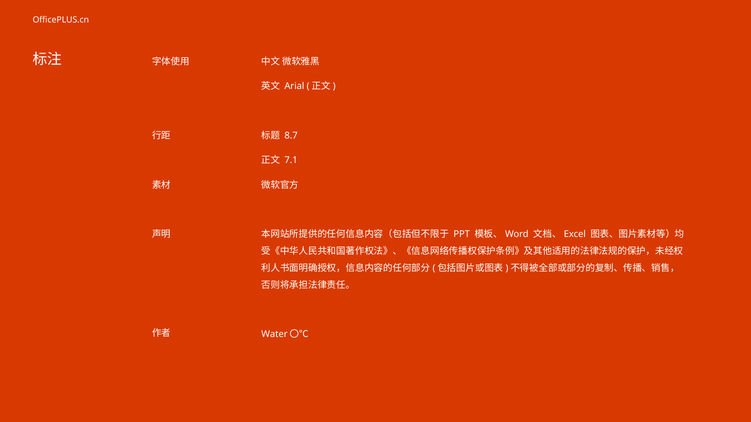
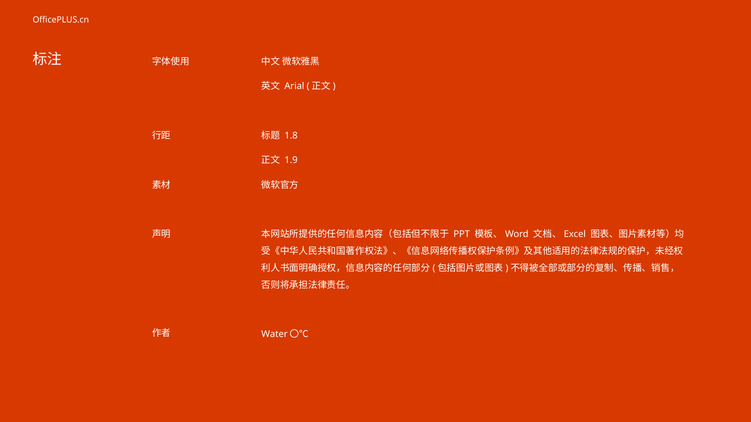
8.7: 8.7 -> 1.8
7.1: 7.1 -> 1.9
